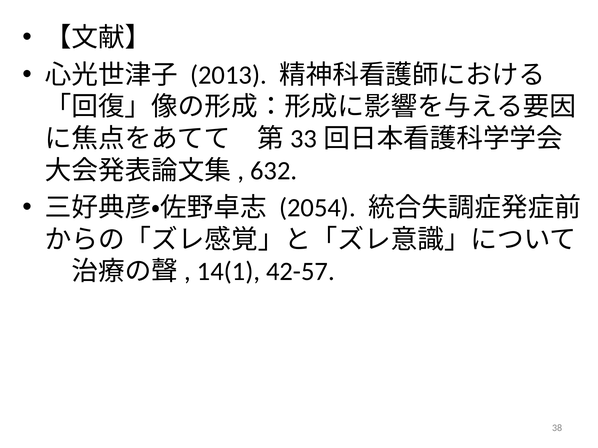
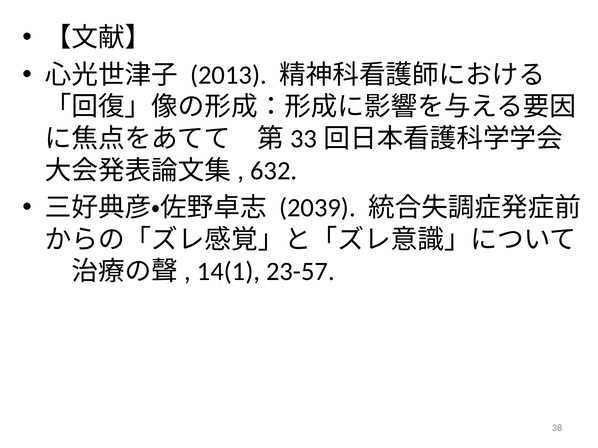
2054: 2054 -> 2039
42-57: 42-57 -> 23-57
